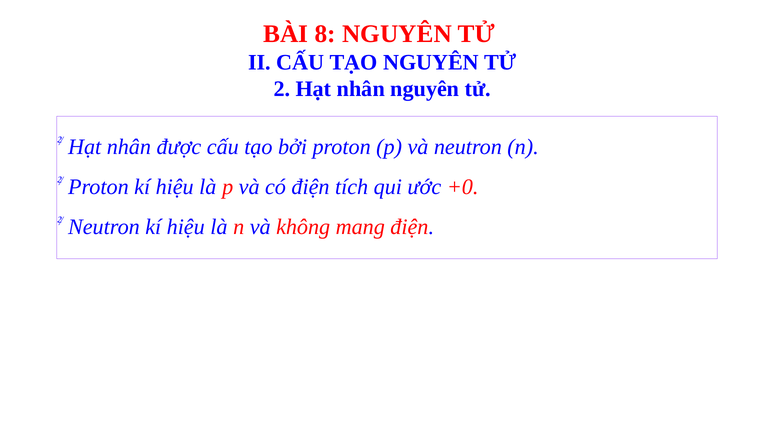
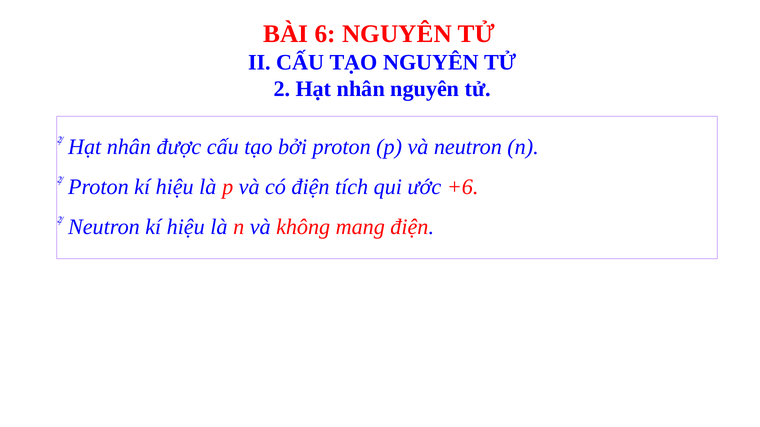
8: 8 -> 6
+0: +0 -> +6
